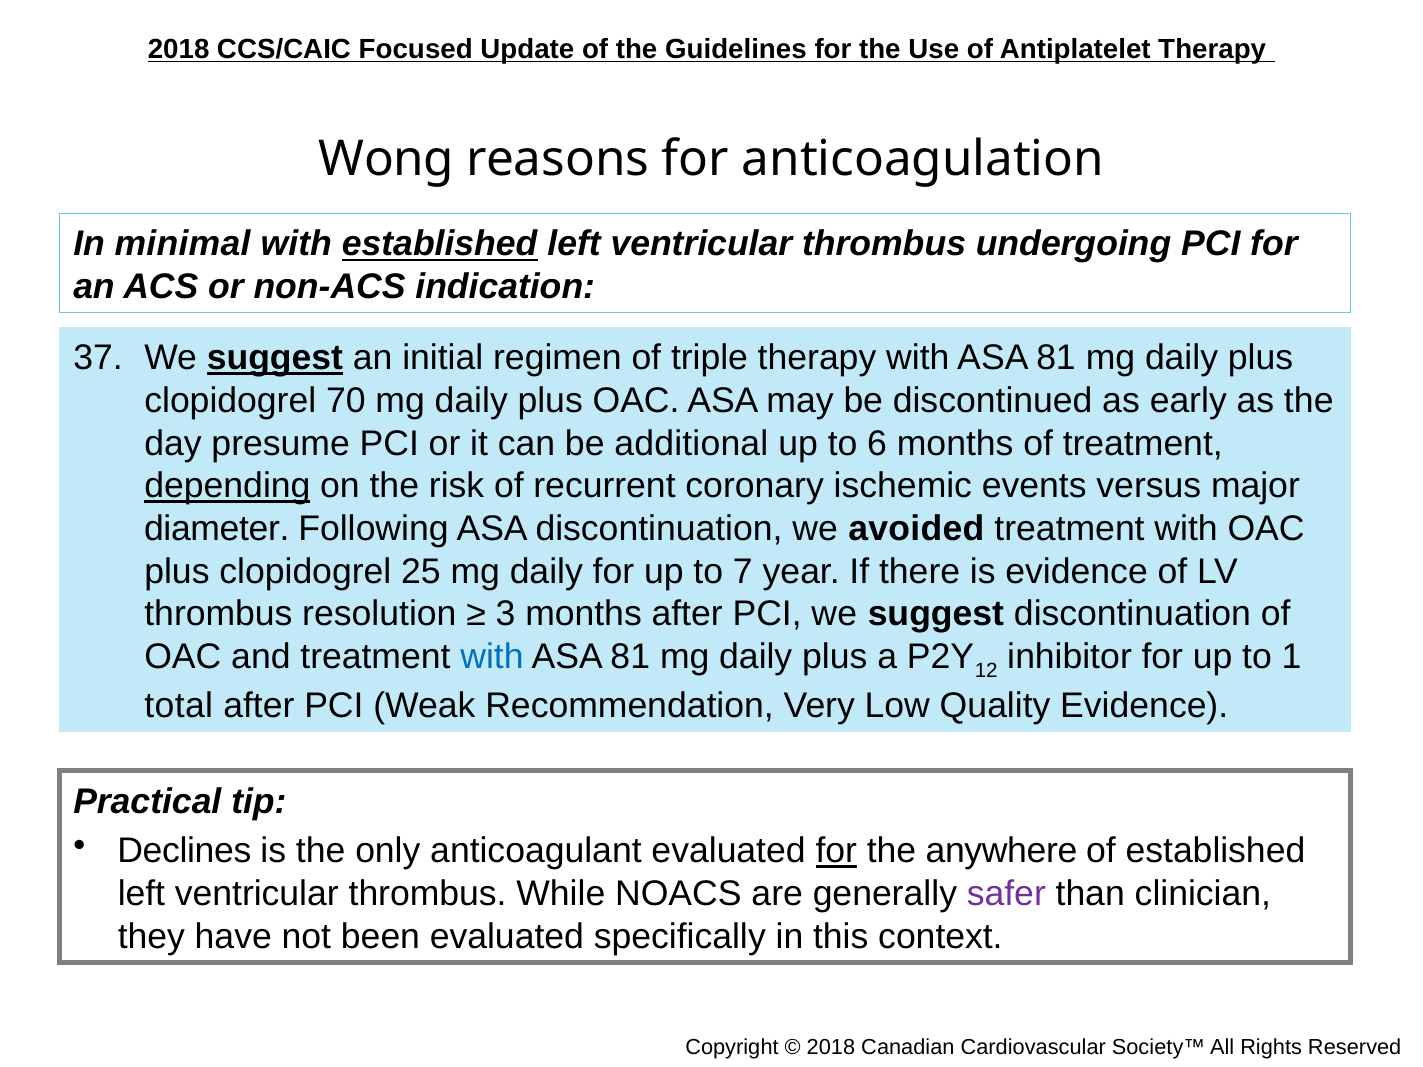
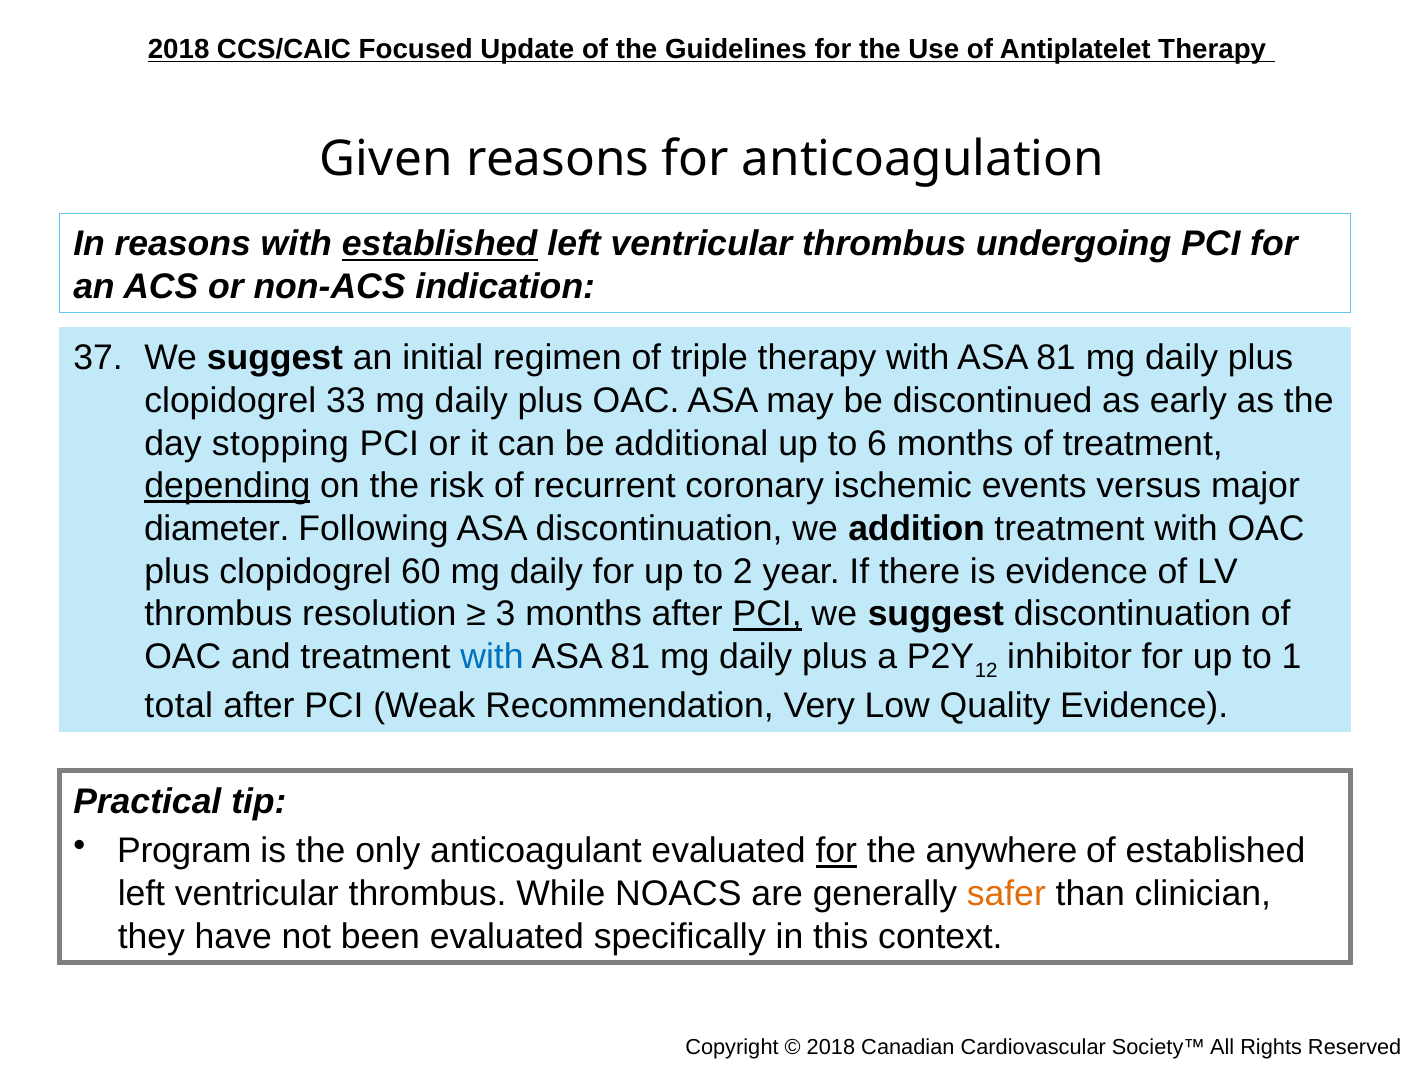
Wong: Wong -> Given
In minimal: minimal -> reasons
suggest at (275, 358) underline: present -> none
70: 70 -> 33
presume: presume -> stopping
avoided: avoided -> addition
25: 25 -> 60
7: 7 -> 2
PCI at (767, 614) underline: none -> present
Declines: Declines -> Program
safer colour: purple -> orange
